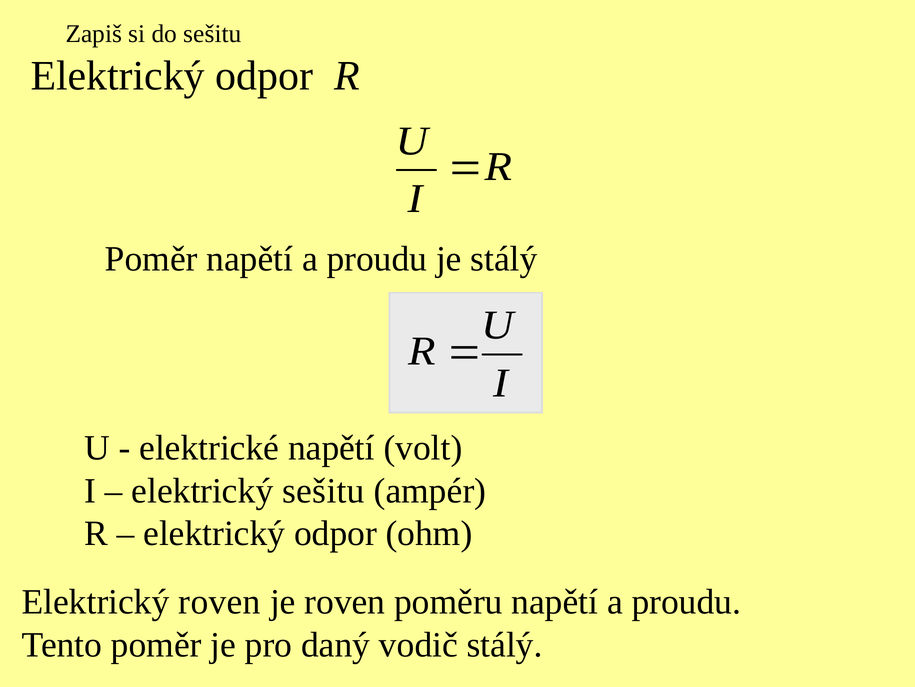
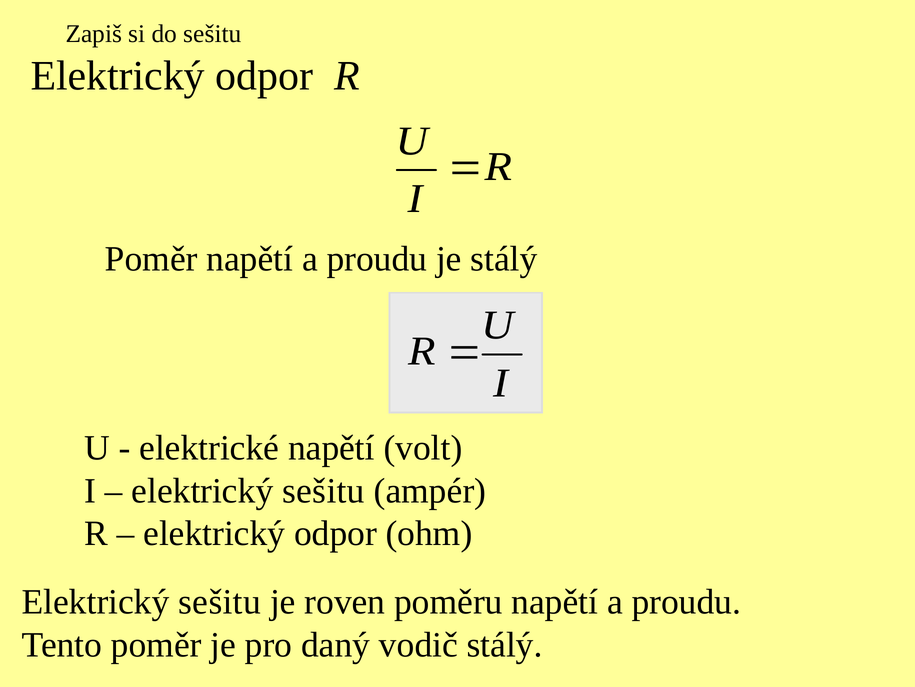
roven at (220, 601): roven -> sešitu
